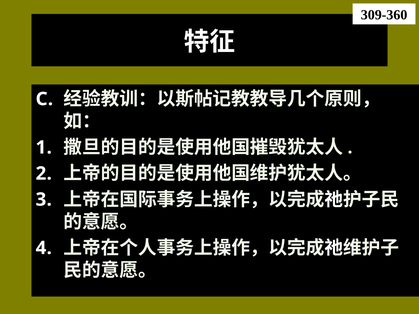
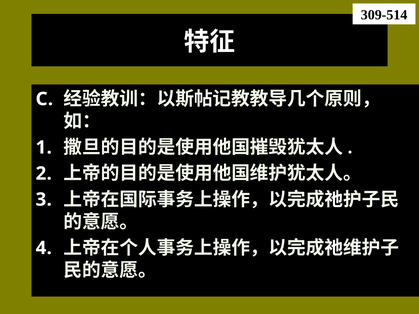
309-360: 309-360 -> 309-514
